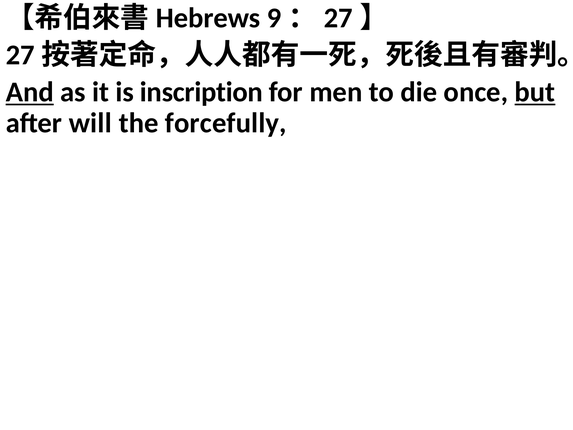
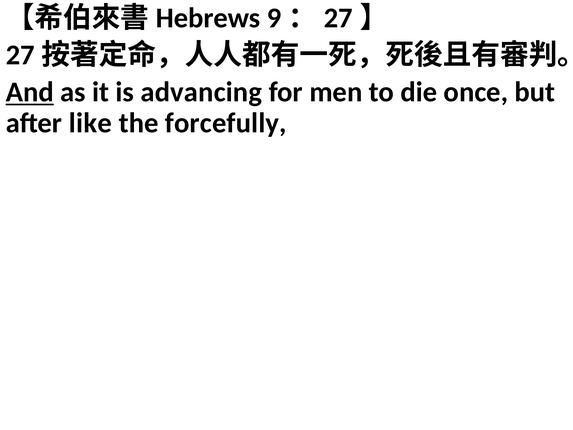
inscription: inscription -> advancing
but underline: present -> none
will: will -> like
